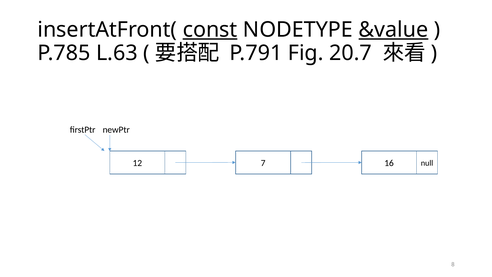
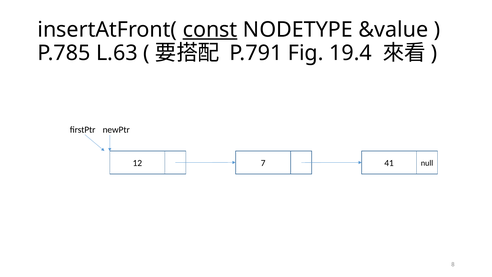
&value underline: present -> none
20.7: 20.7 -> 19.4
16: 16 -> 41
